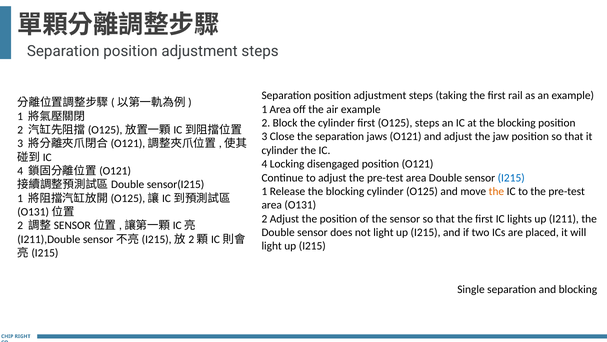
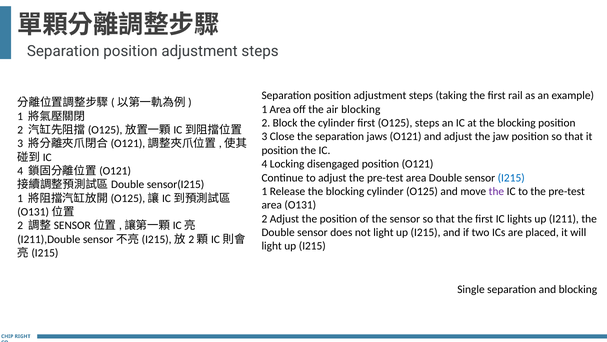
air example: example -> blocking
cylinder at (280, 150): cylinder -> position
the at (496, 191) colour: orange -> purple
